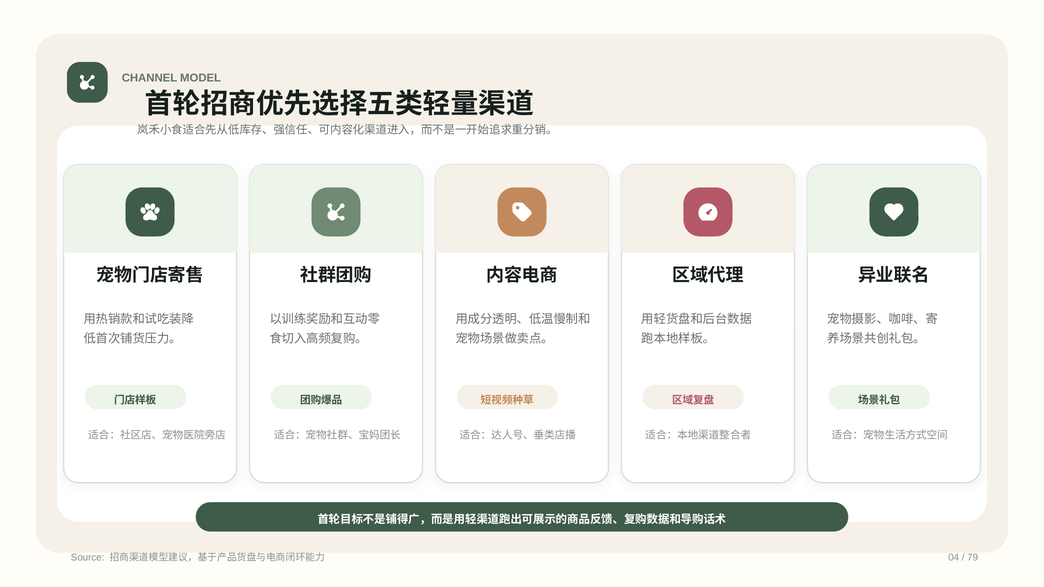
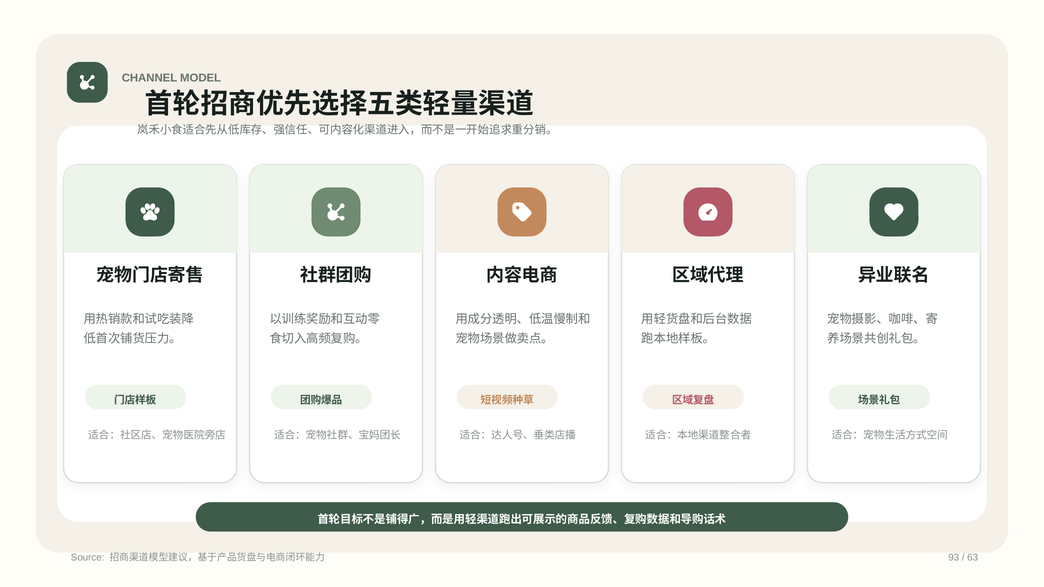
04: 04 -> 93
79: 79 -> 63
